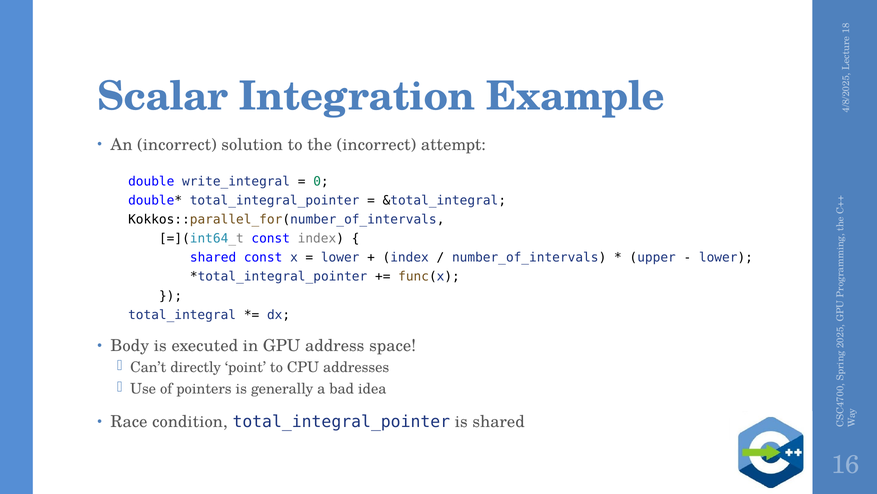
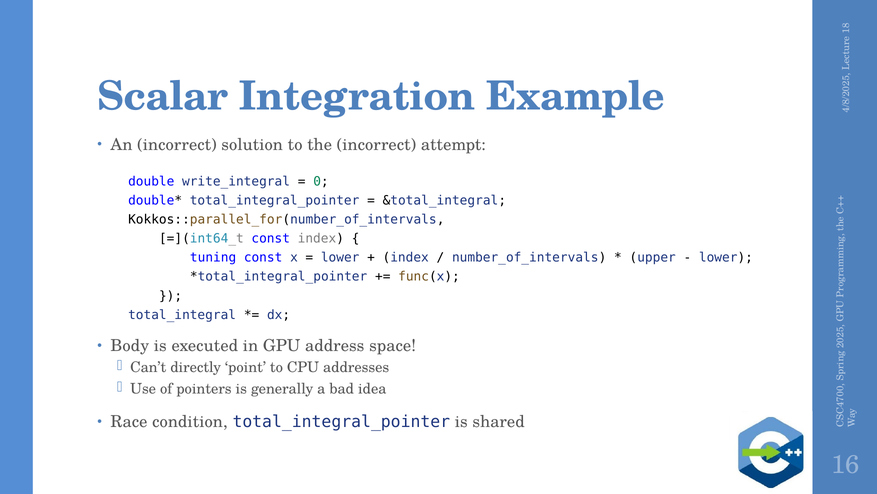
shared at (213, 257): shared -> tuning
